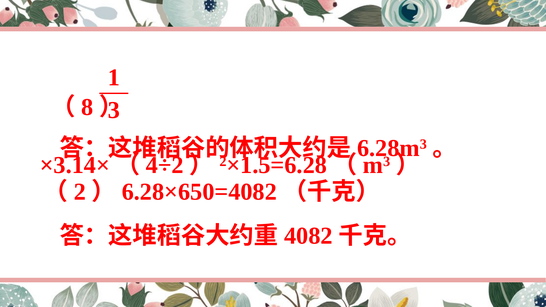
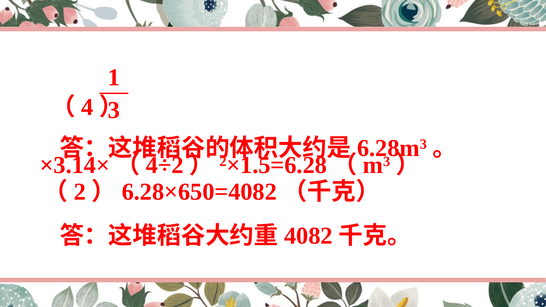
8: 8 -> 4
